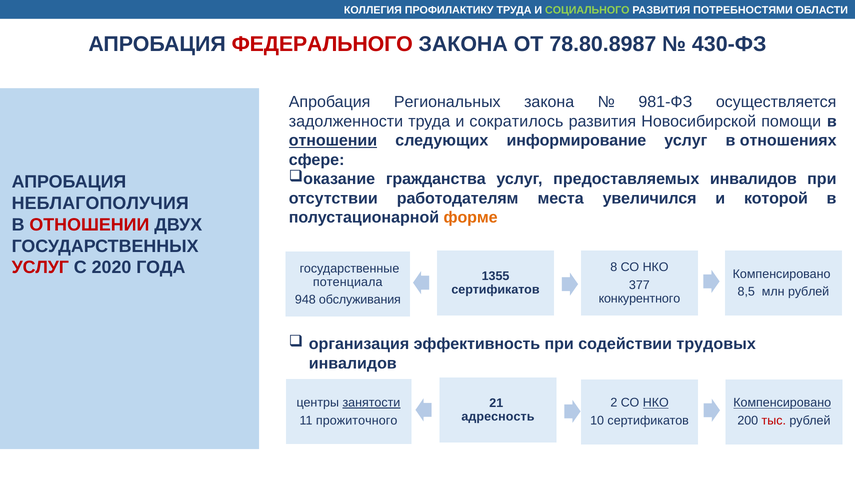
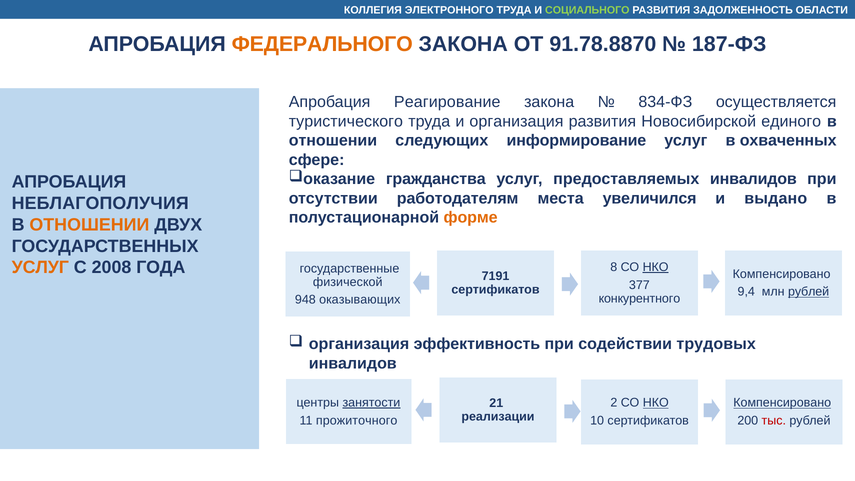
ПРОФИЛАКТИКУ: ПРОФИЛАКТИКУ -> ЭЛЕКТРОННОГО
ПОТРЕБНОСТЯМИ: ПОТРЕБНОСТЯМИ -> ЗАДОЛЖЕННОСТЬ
ФЕДЕРАЛЬНОГО colour: red -> orange
78.80.8987: 78.80.8987 -> 91.78.8870
430-ФЗ: 430-ФЗ -> 187-ФЗ
Региональных: Региональных -> Реагирование
981-ФЗ: 981-ФЗ -> 834-ФЗ
задолженности: задолженности -> туристического
и сократилось: сократилось -> организация
помощи: помощи -> единого
отношении at (333, 141) underline: present -> none
отношениях: отношениях -> охваченных
которой: которой -> выдано
ОТНОШЕНИИ at (89, 225) colour: red -> orange
УСЛУГ at (40, 268) colour: red -> orange
2020: 2020 -> 2008
НКО at (656, 267) underline: none -> present
1355: 1355 -> 7191
потенциала: потенциала -> физической
8,5: 8,5 -> 9,4
рублей at (809, 292) underline: none -> present
обслуживания: обслуживания -> оказывающих
адресность: адресность -> реализации
